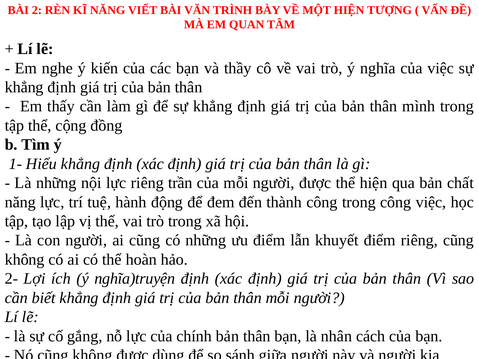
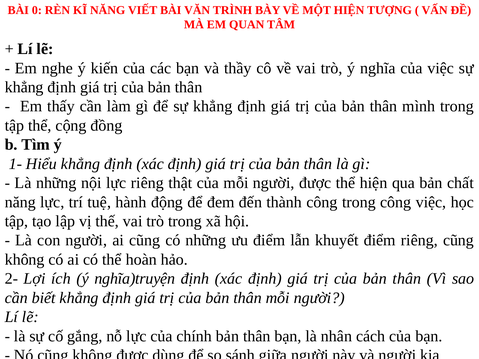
2: 2 -> 0
trần: trần -> thật
